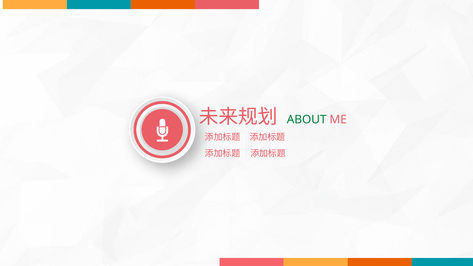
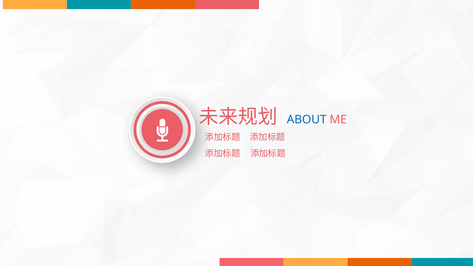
ABOUT colour: green -> blue
